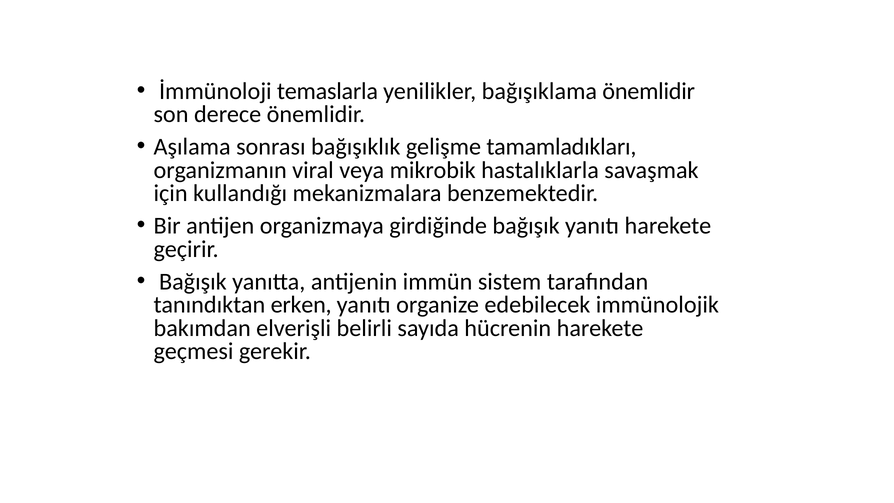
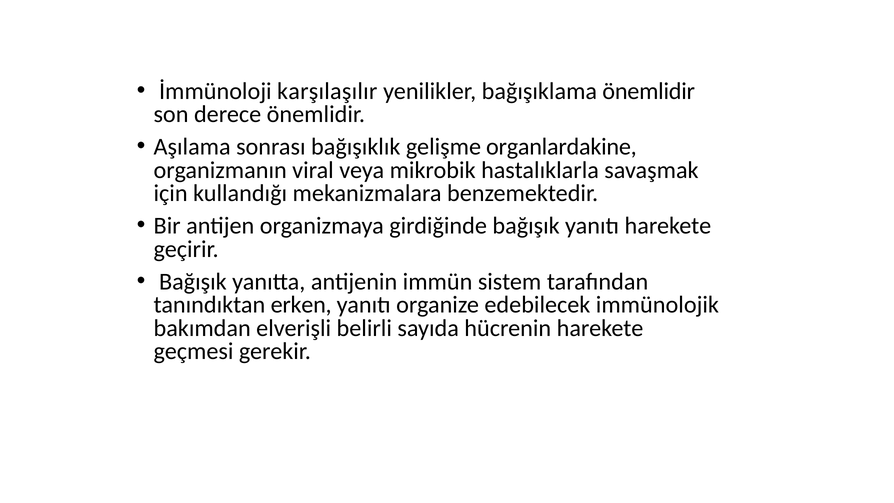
temaslarla: temaslarla -> karşılaşılır
tamamladıkları: tamamladıkları -> organlardakine
